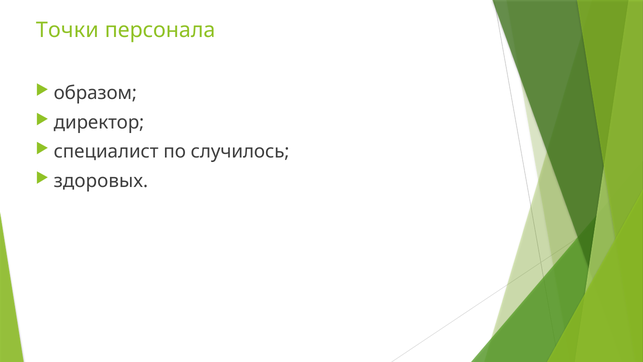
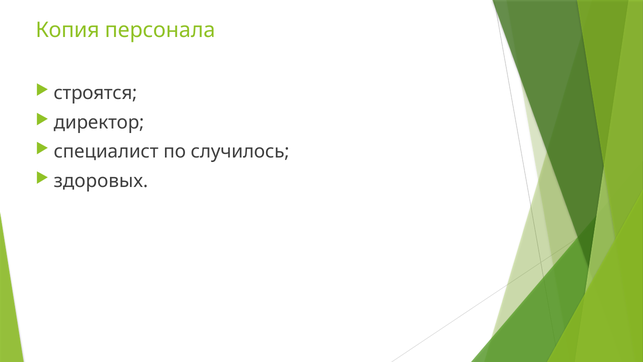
Точки: Точки -> Копия
образом: образом -> строятся
